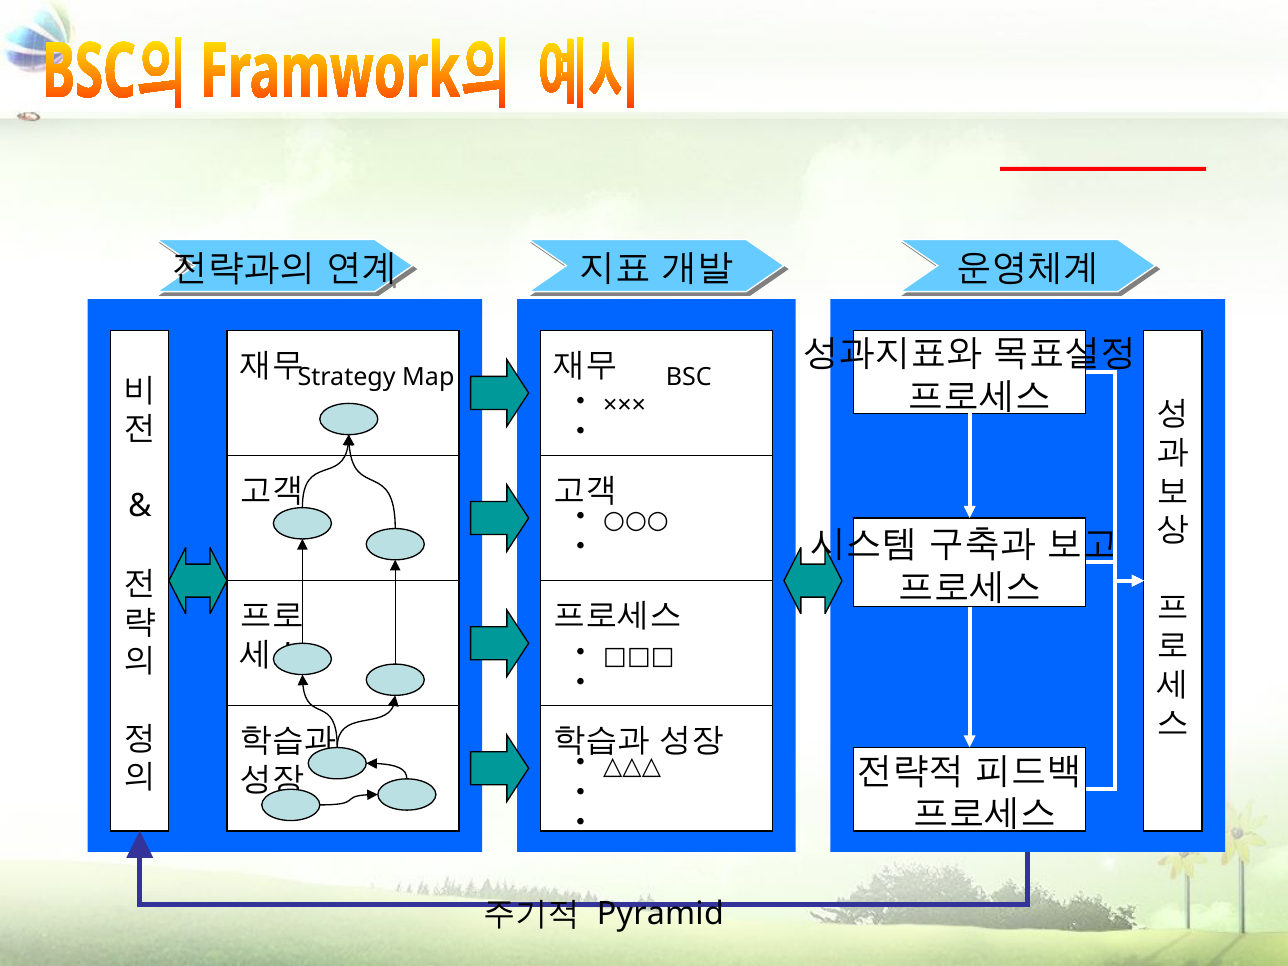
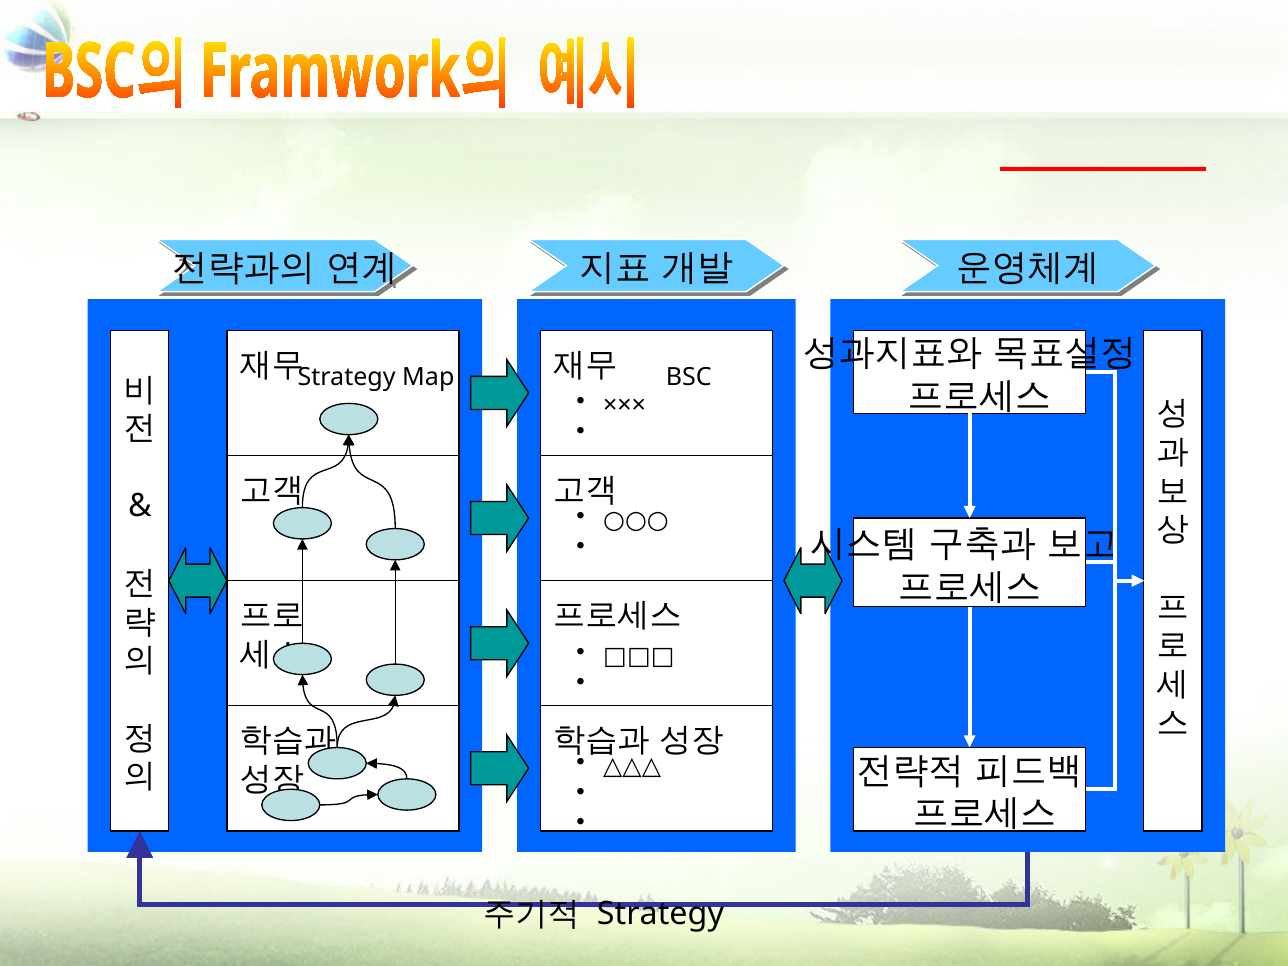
Pyramid at (660, 914): Pyramid -> Strategy
